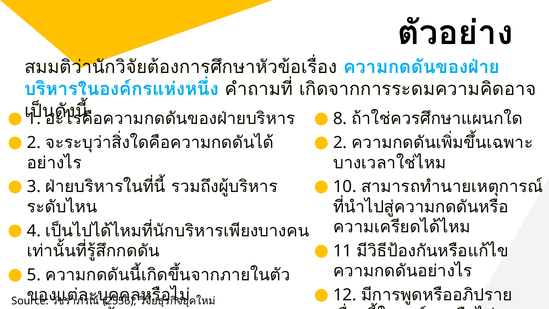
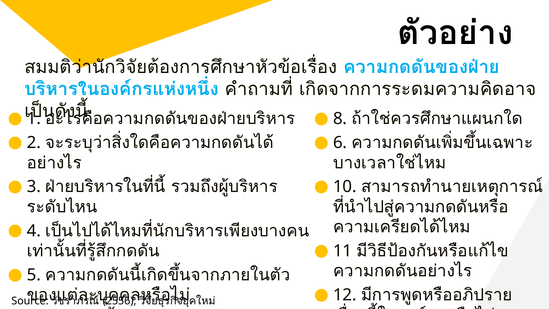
2 at (340, 143): 2 -> 6
